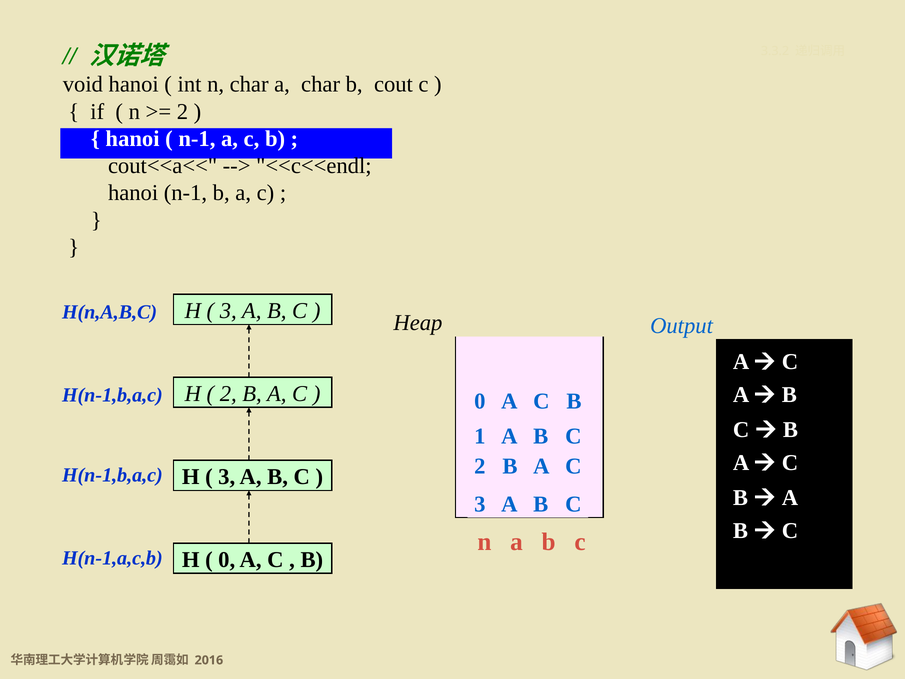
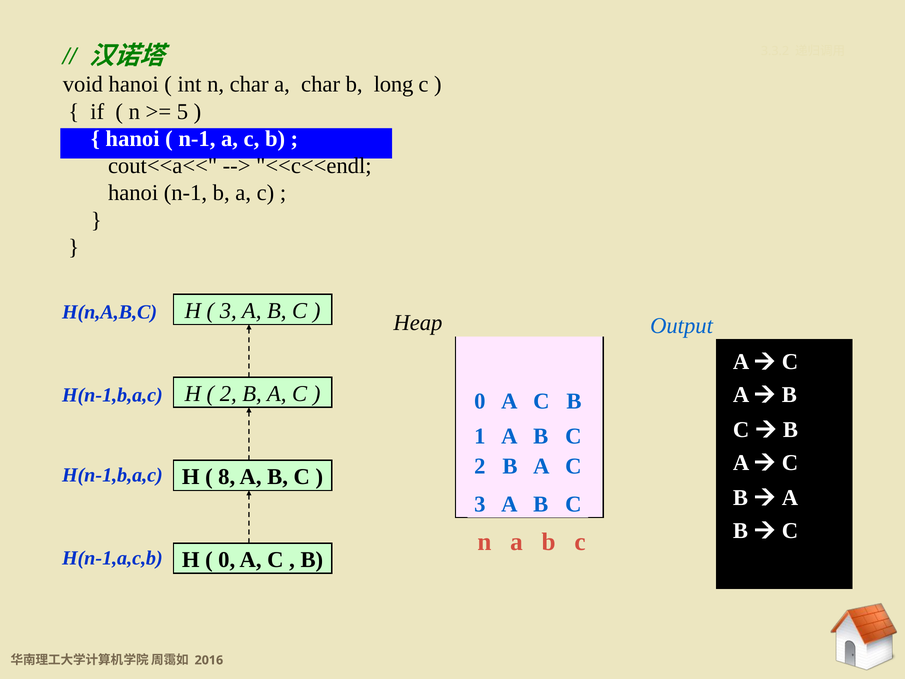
cout: cout -> long
2 at (182, 112): 2 -> 5
3 at (227, 477): 3 -> 8
